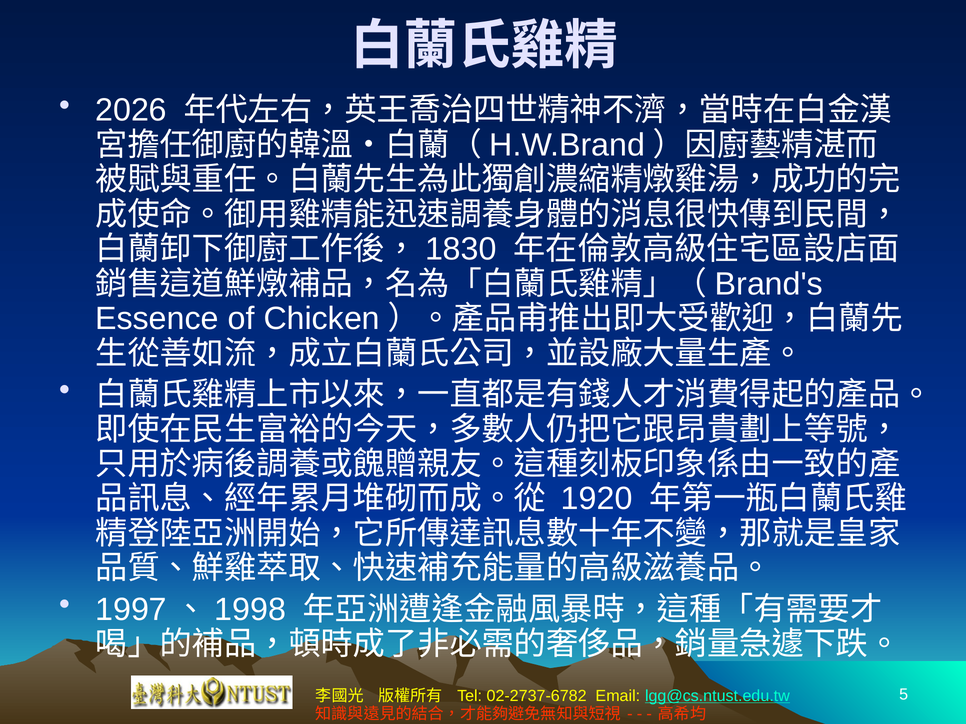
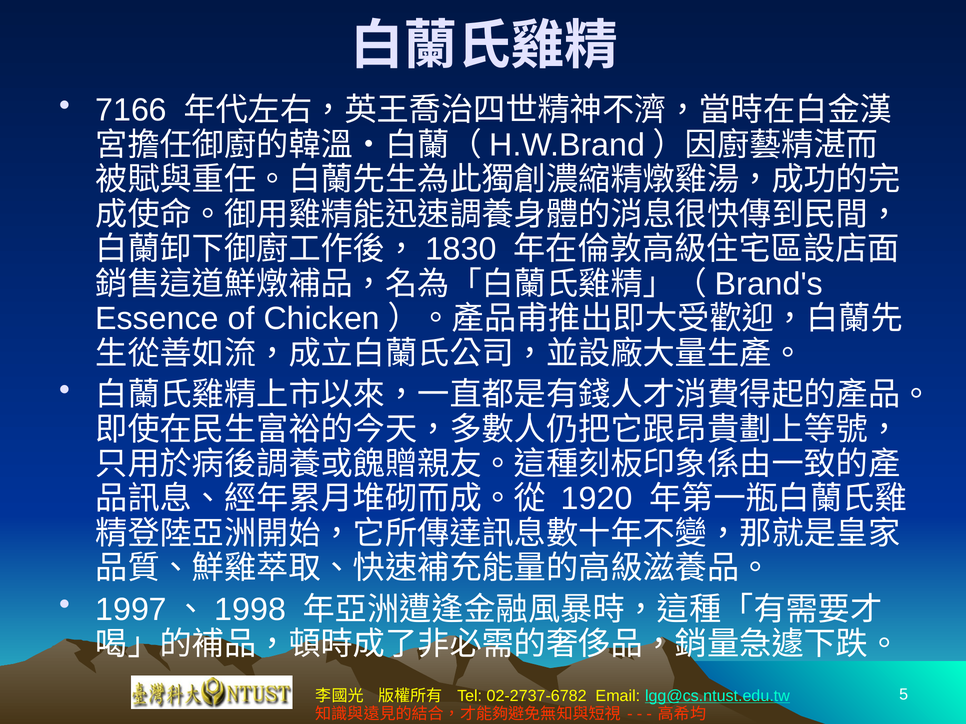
2026: 2026 -> 7166
